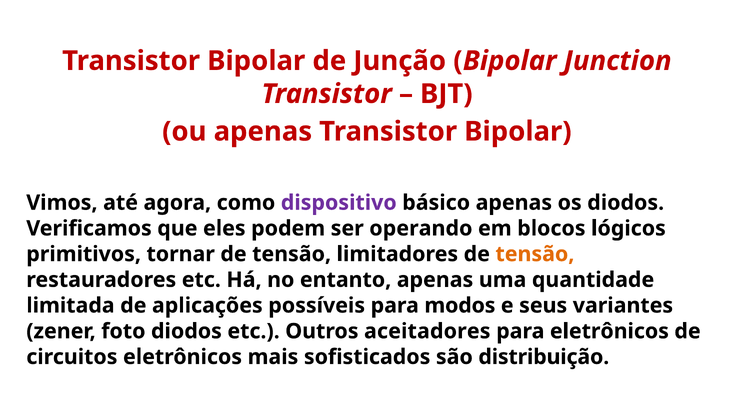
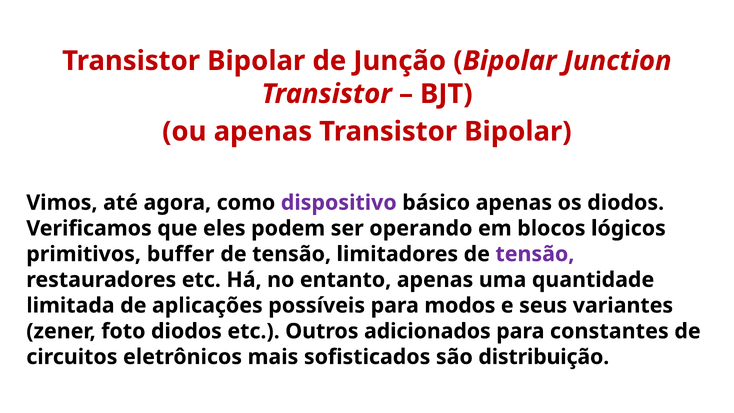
tornar: tornar -> buffer
tensão at (535, 254) colour: orange -> purple
aceitadores: aceitadores -> adicionados
para eletrônicos: eletrônicos -> constantes
